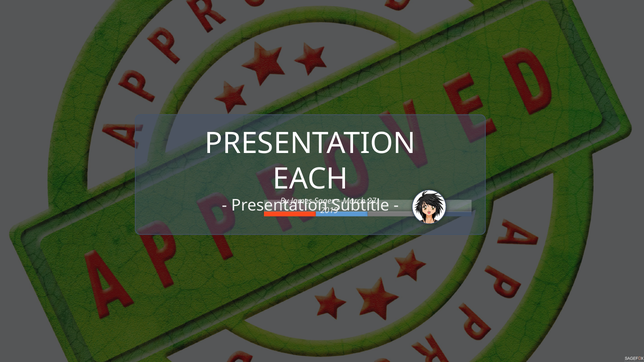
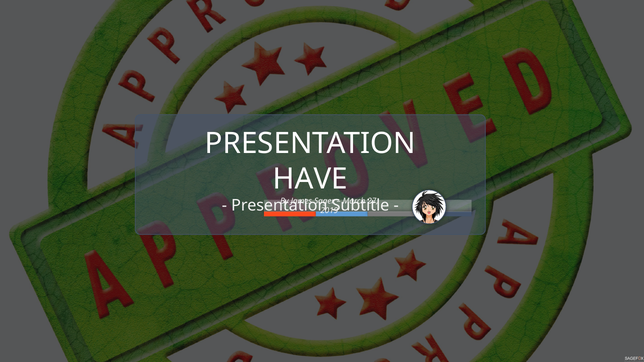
EACH: EACH -> HAVE
